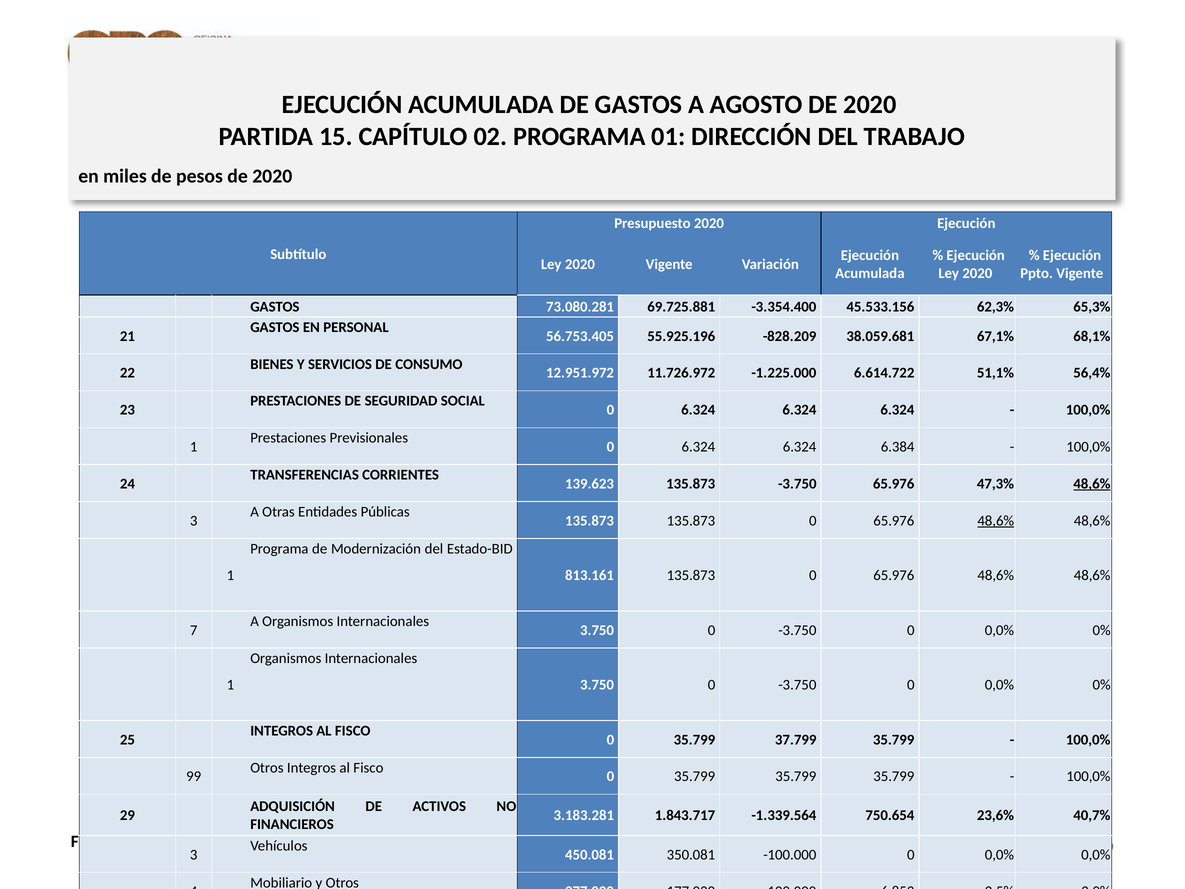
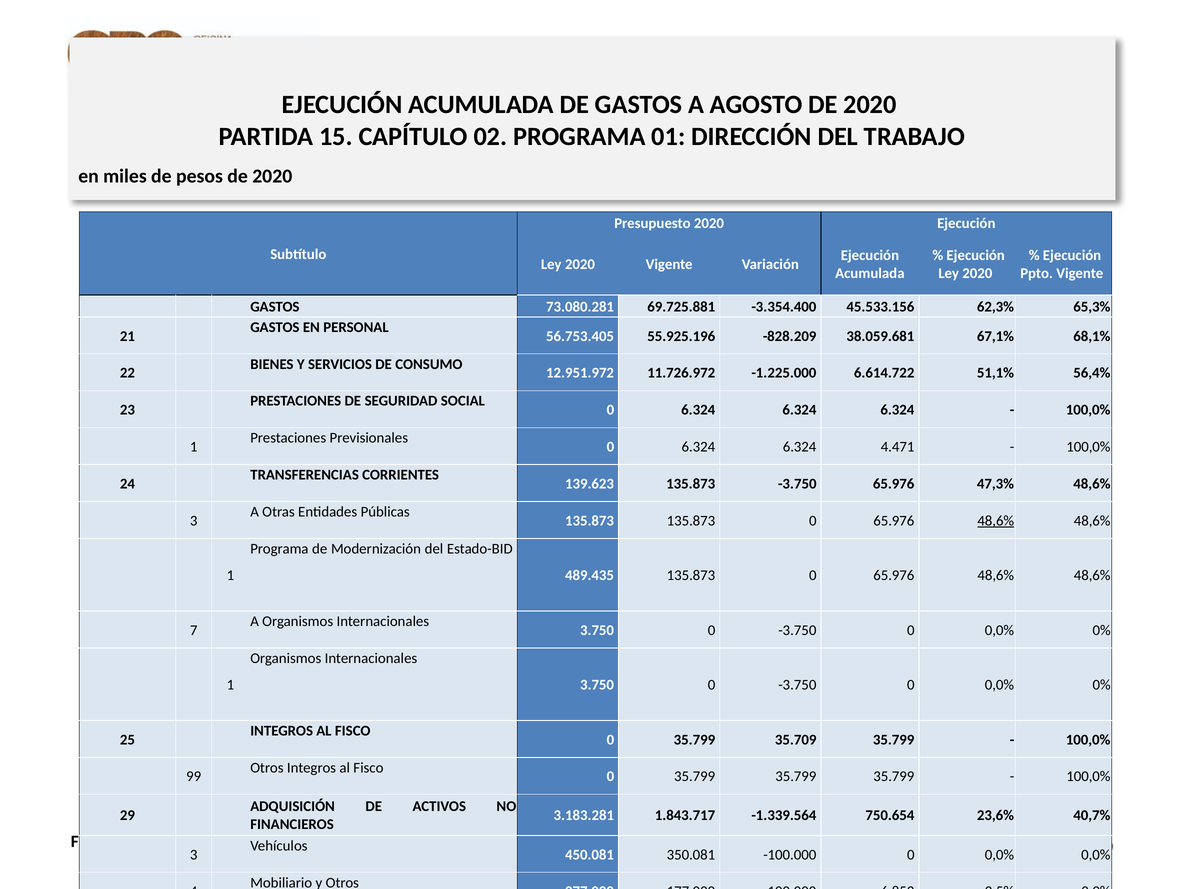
6.384: 6.384 -> 4.471
48,6% at (1092, 484) underline: present -> none
813.161: 813.161 -> 489.435
37.799: 37.799 -> 35.709
